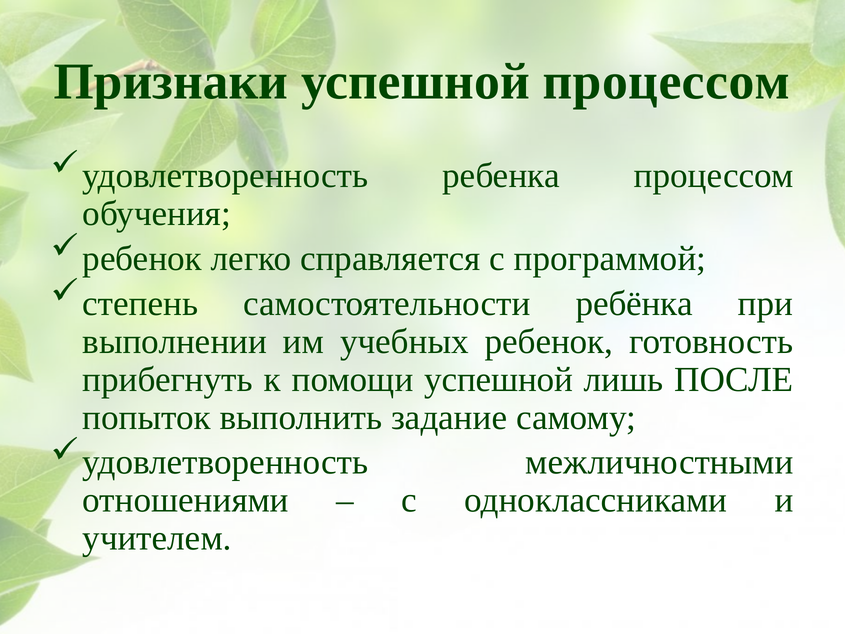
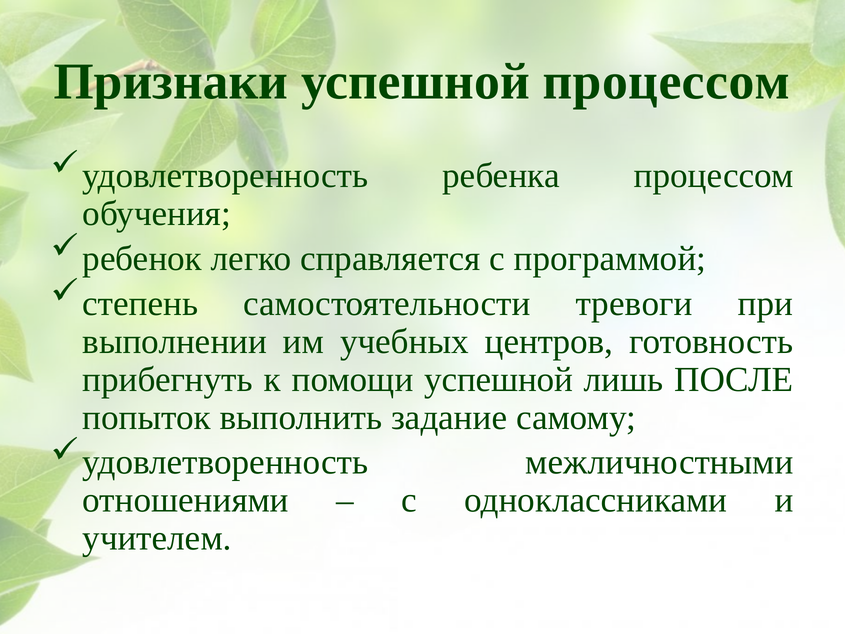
ребёнка: ребёнка -> тревоги
учебных ребенок: ребенок -> центров
